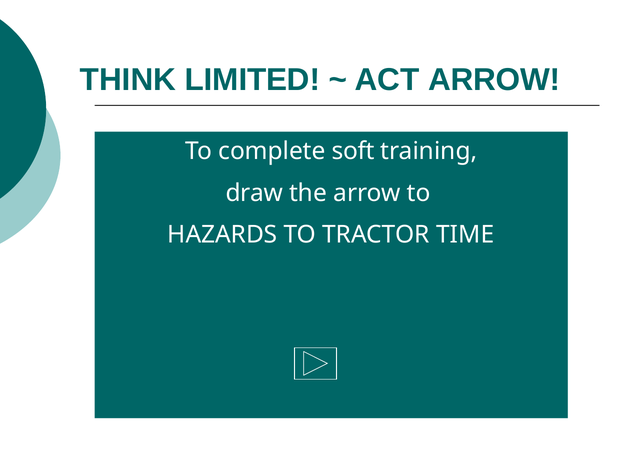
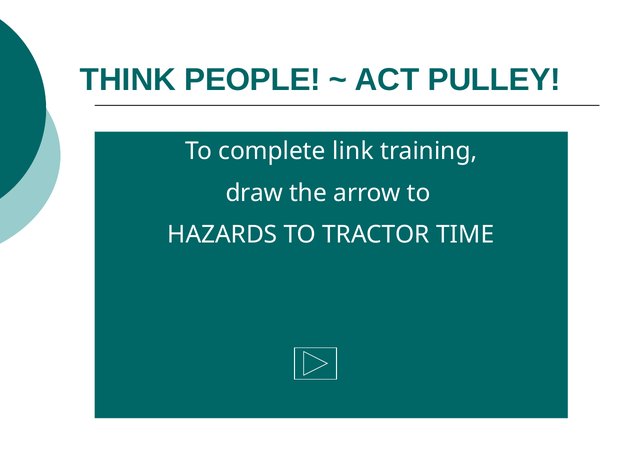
LIMITED: LIMITED -> PEOPLE
ACT ARROW: ARROW -> PULLEY
soft: soft -> link
